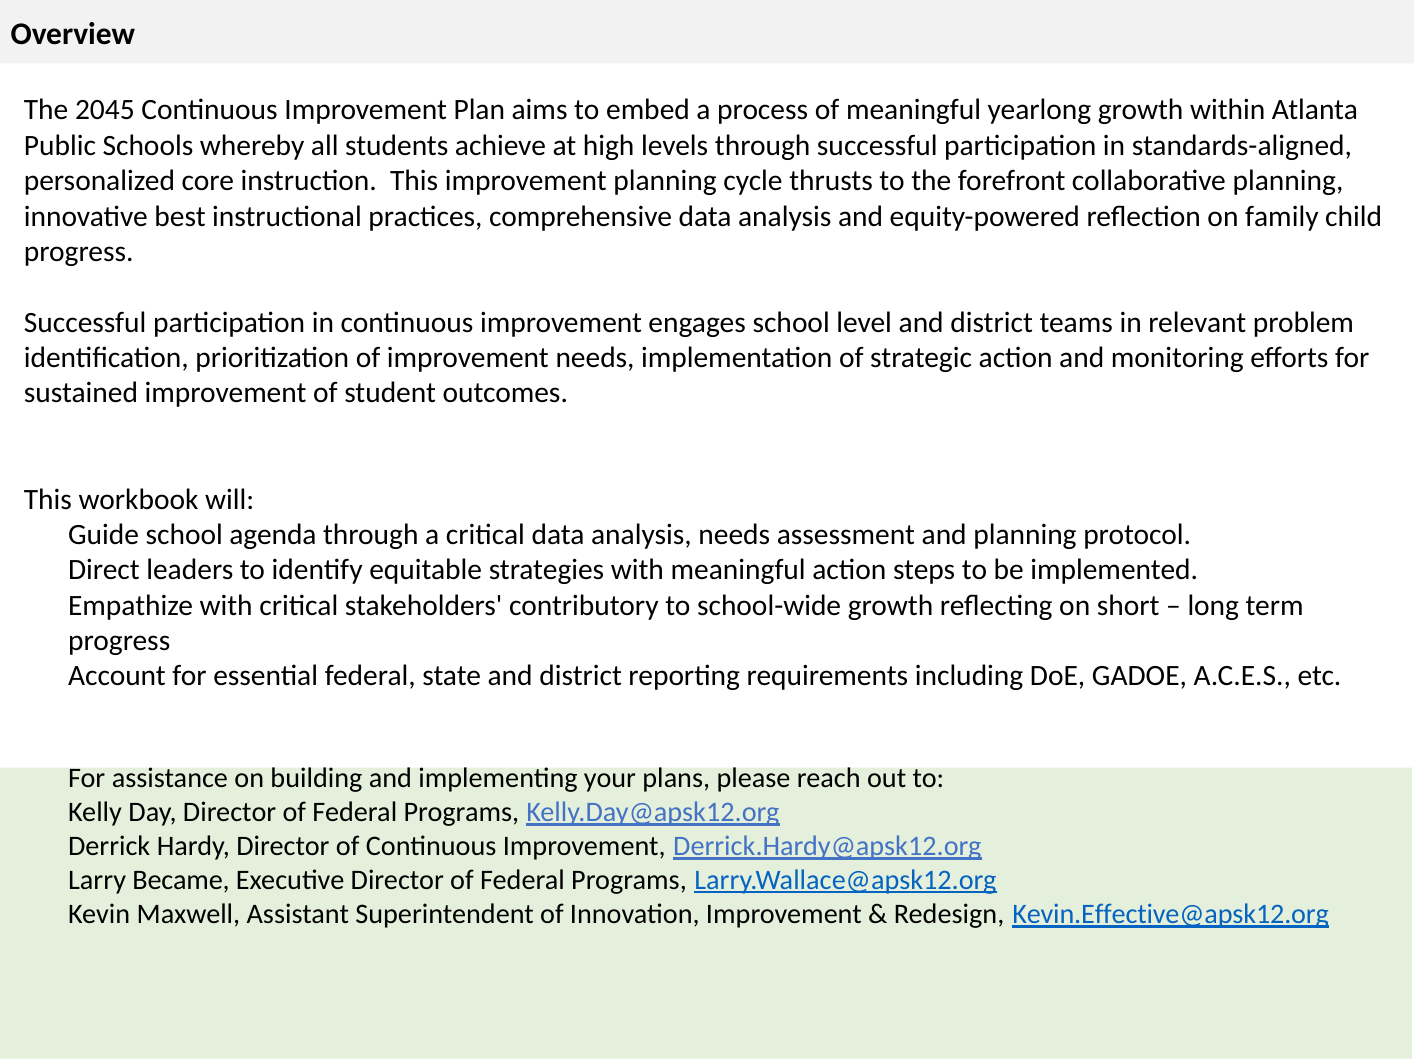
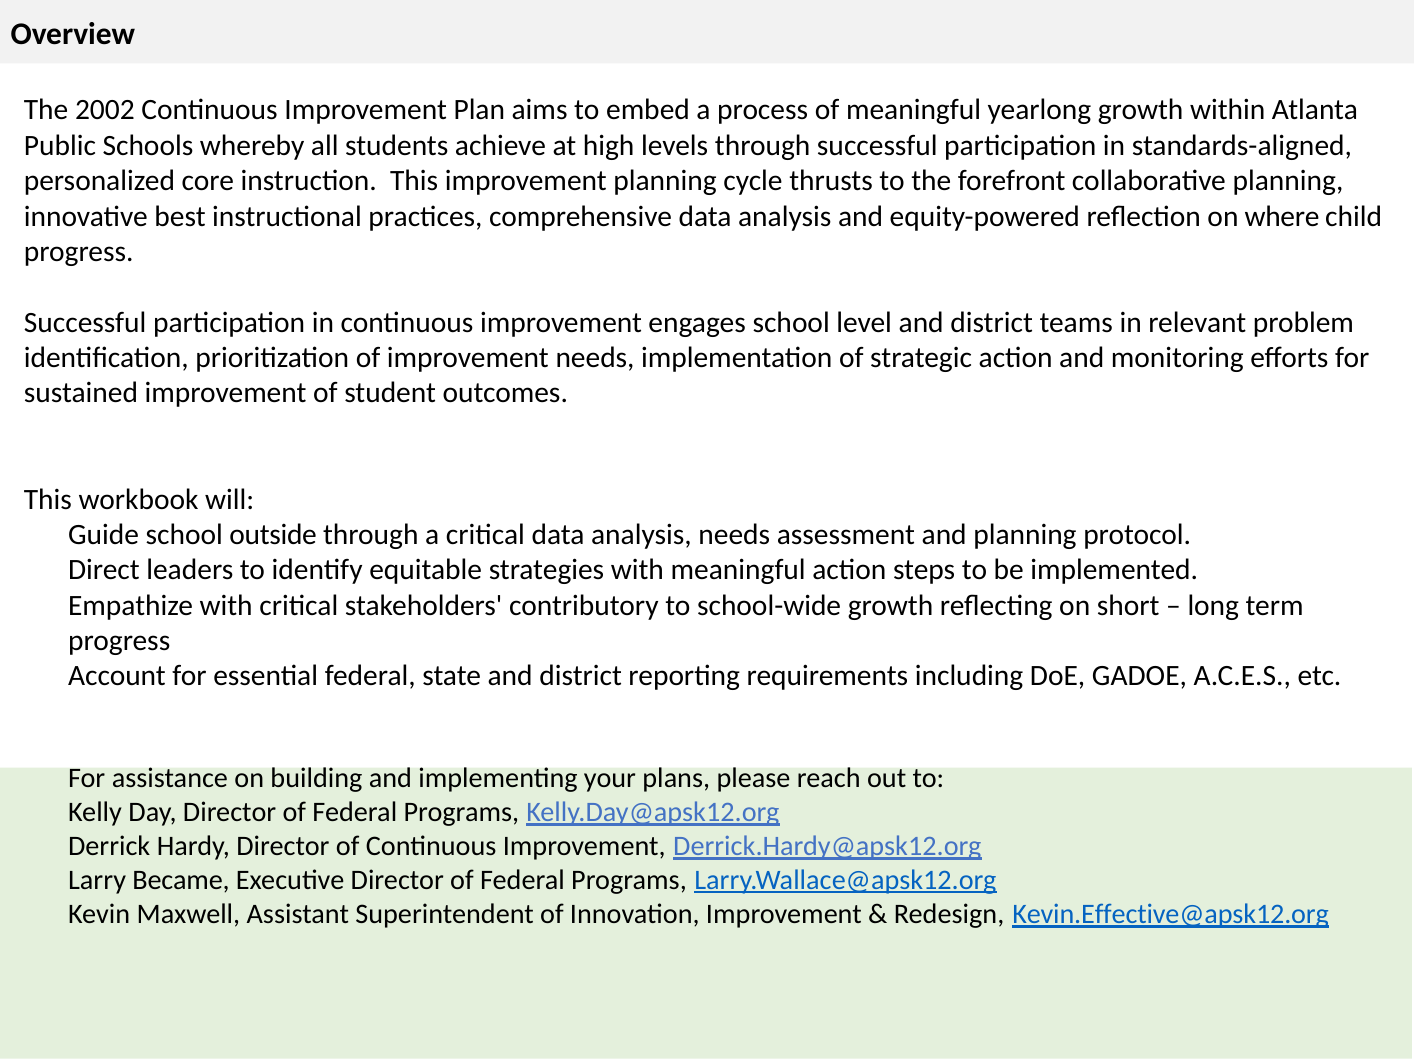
2045: 2045 -> 2002
family: family -> where
agenda: agenda -> outside
